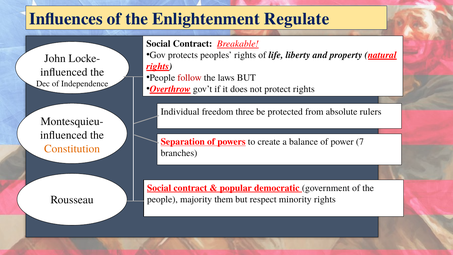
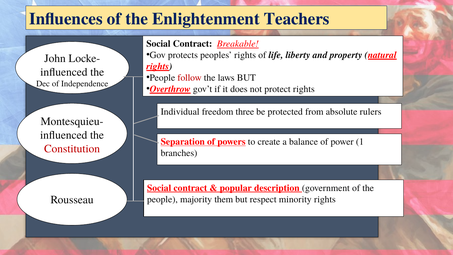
Regulate: Regulate -> Teachers
7: 7 -> 1
Constitution colour: orange -> red
democratic: democratic -> description
